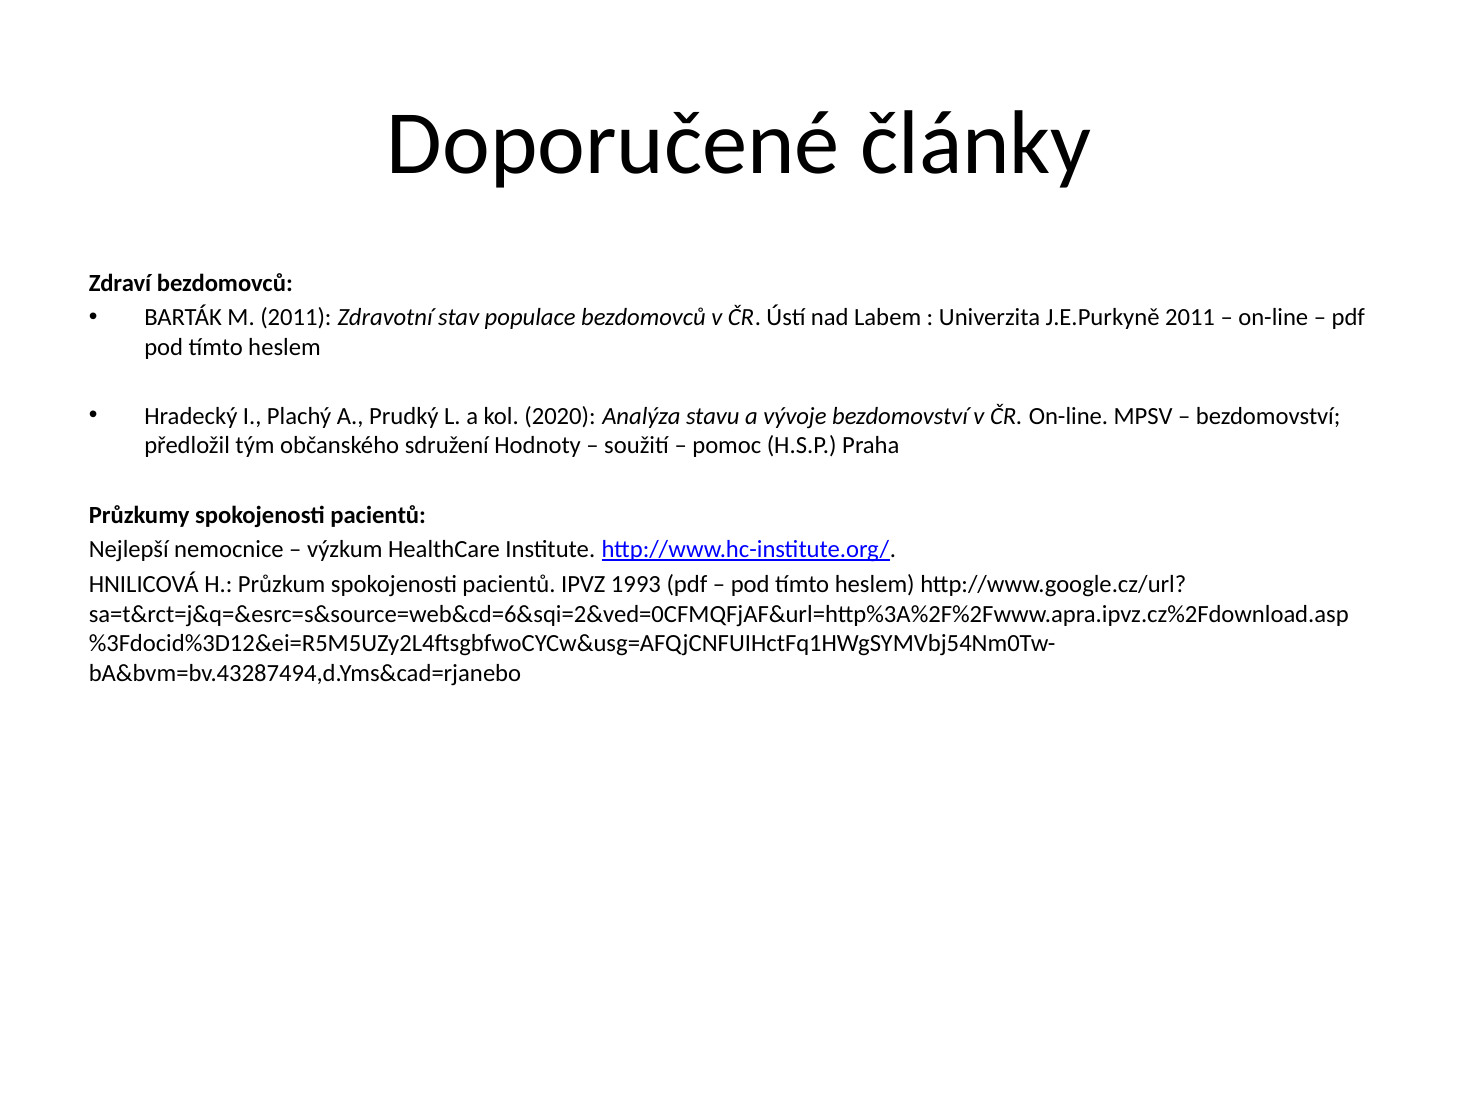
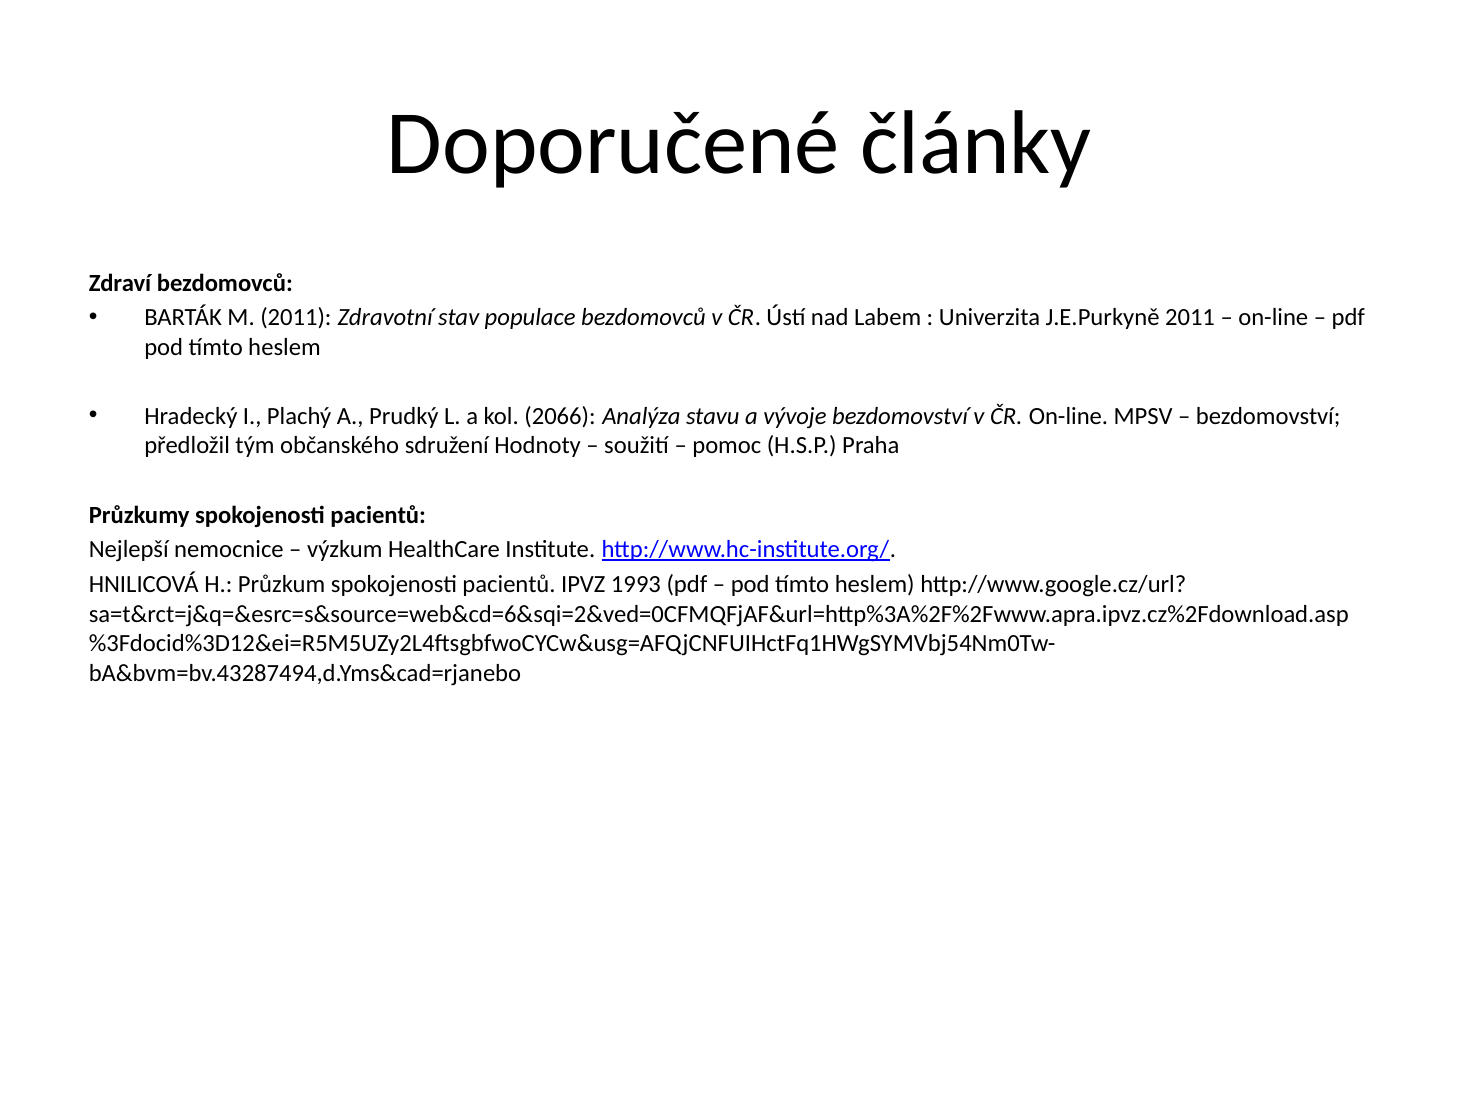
2020: 2020 -> 2066
